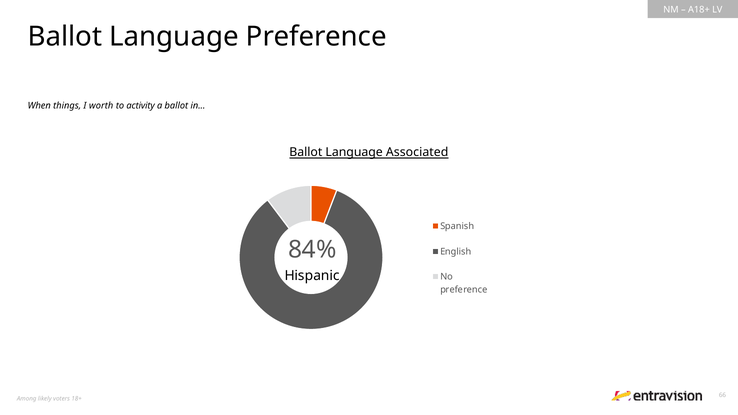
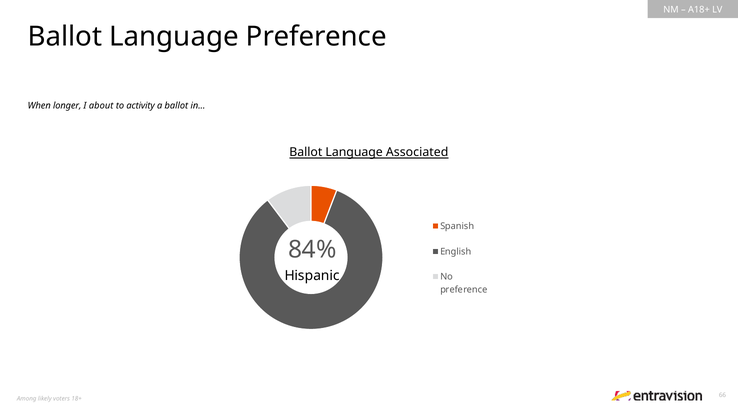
things: things -> longer
worth: worth -> about
